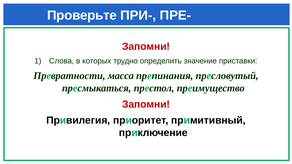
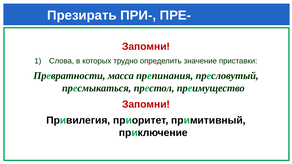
Проверьте: Проверьте -> Презирать
